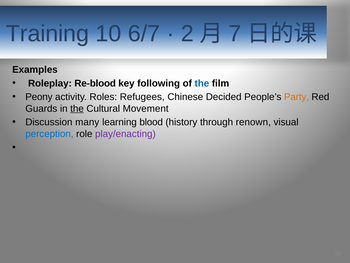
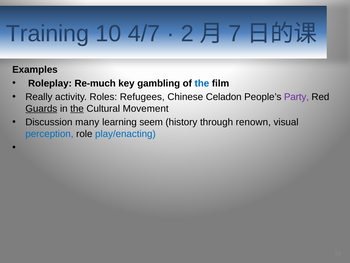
6/7: 6/7 -> 4/7
Re-blood: Re-blood -> Re-much
following: following -> gambling
Peony: Peony -> Really
Decided: Decided -> Celadon
Party colour: orange -> purple
Guards underline: none -> present
blood: blood -> seem
play/enacting colour: purple -> blue
